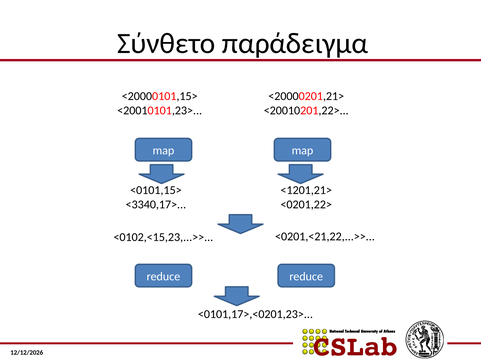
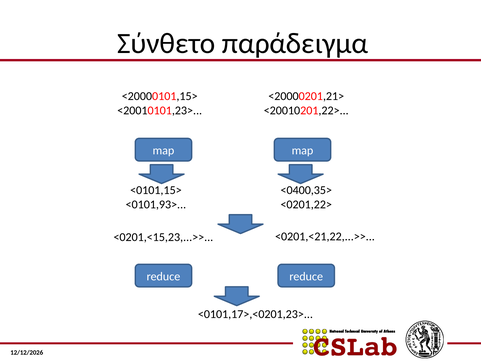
<1201,21>: <1201,21> -> <0400,35>
<3340,17>: <3340,17> -> <0101,93>
<0102,<15,23,...>>: <0102,<15,23,...>> -> <0201,<15,23,...>>
